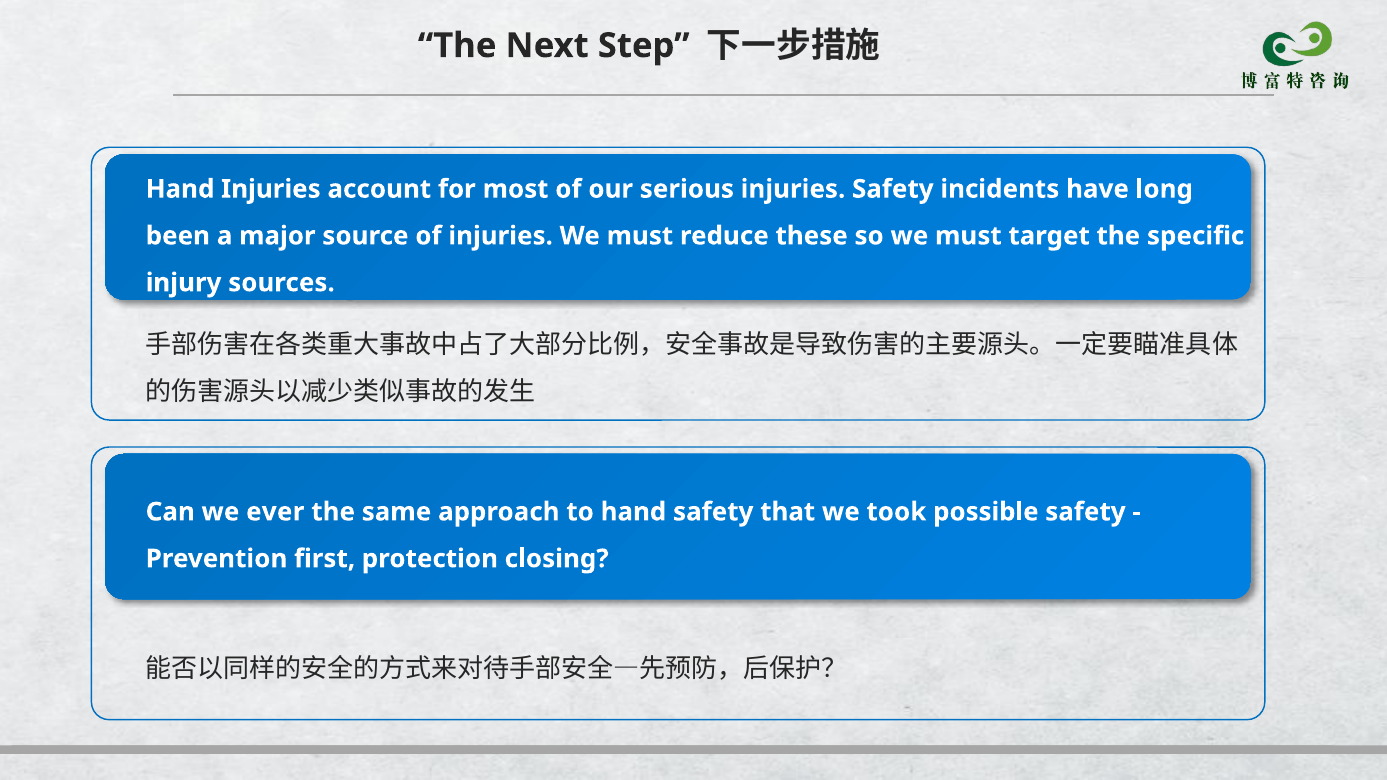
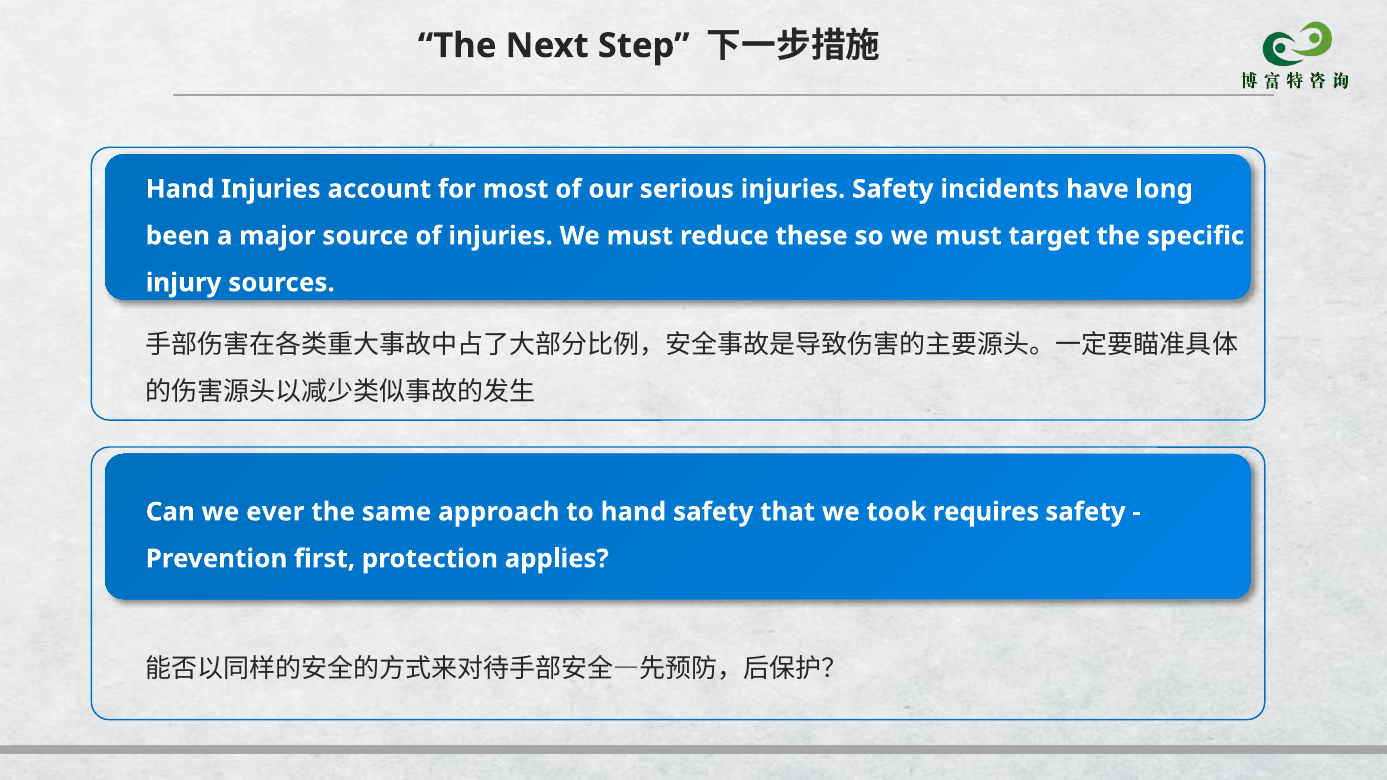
possible: possible -> requires
closing: closing -> applies
